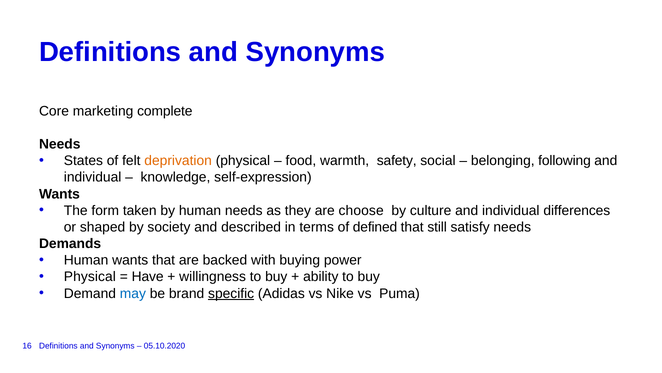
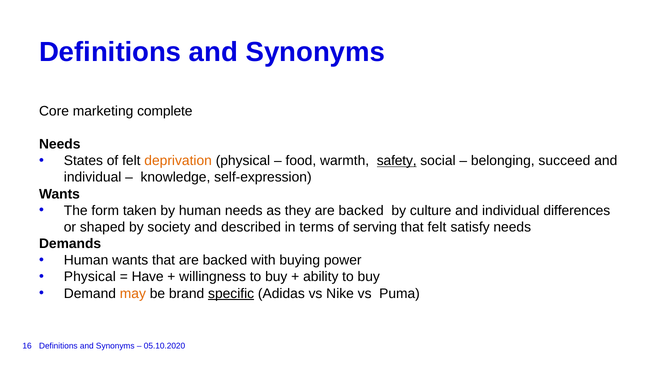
safety underline: none -> present
following: following -> succeed
they are choose: choose -> backed
defined: defined -> serving
that still: still -> felt
may colour: blue -> orange
